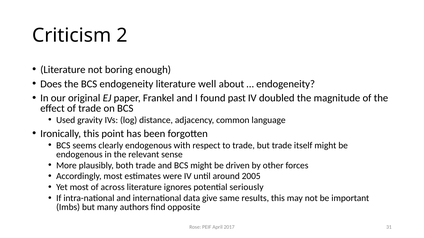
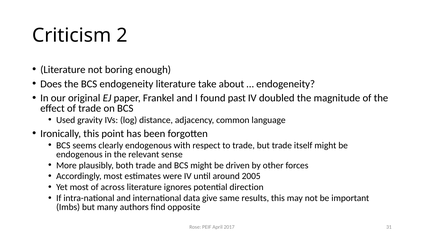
well: well -> take
seriously: seriously -> direction
